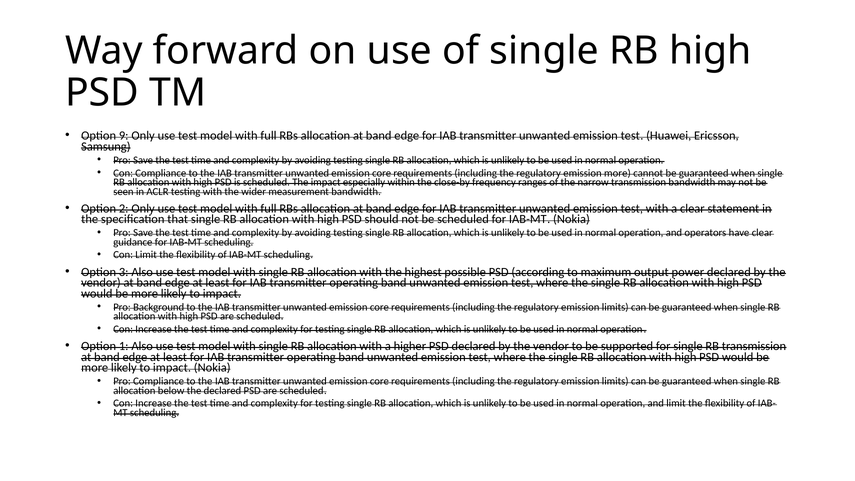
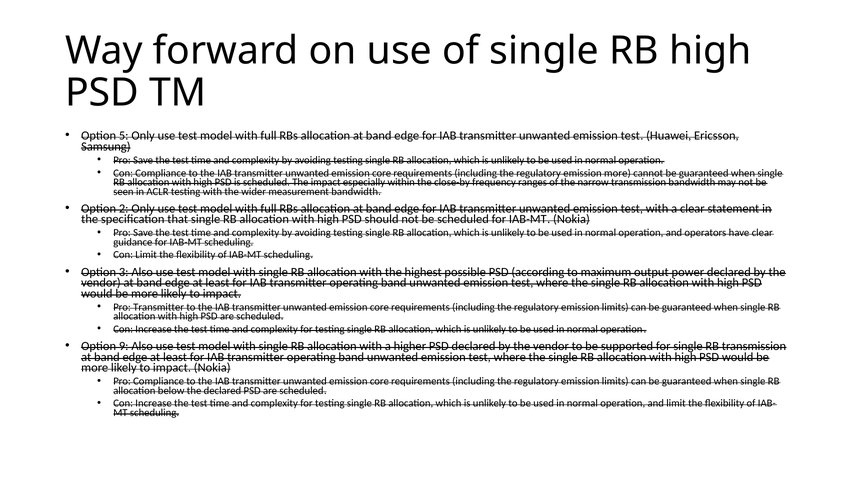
9: 9 -> 5
Pro Background: Background -> Transmitter
1: 1 -> 9
